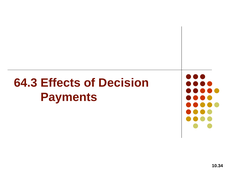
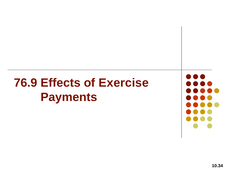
64.3: 64.3 -> 76.9
Decision: Decision -> Exercise
